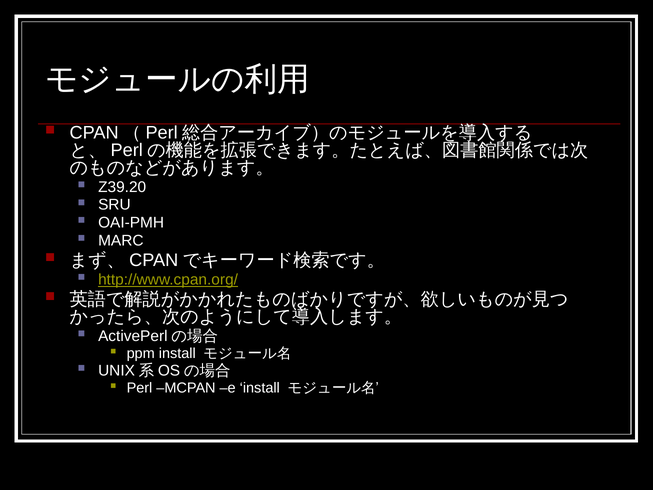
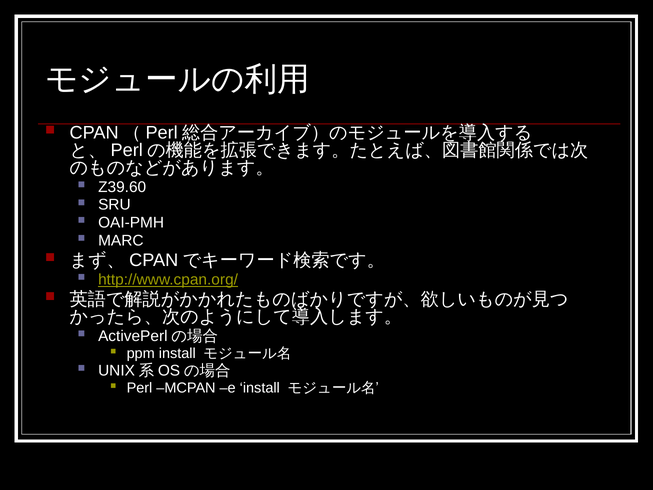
Z39.20: Z39.20 -> Z39.60
